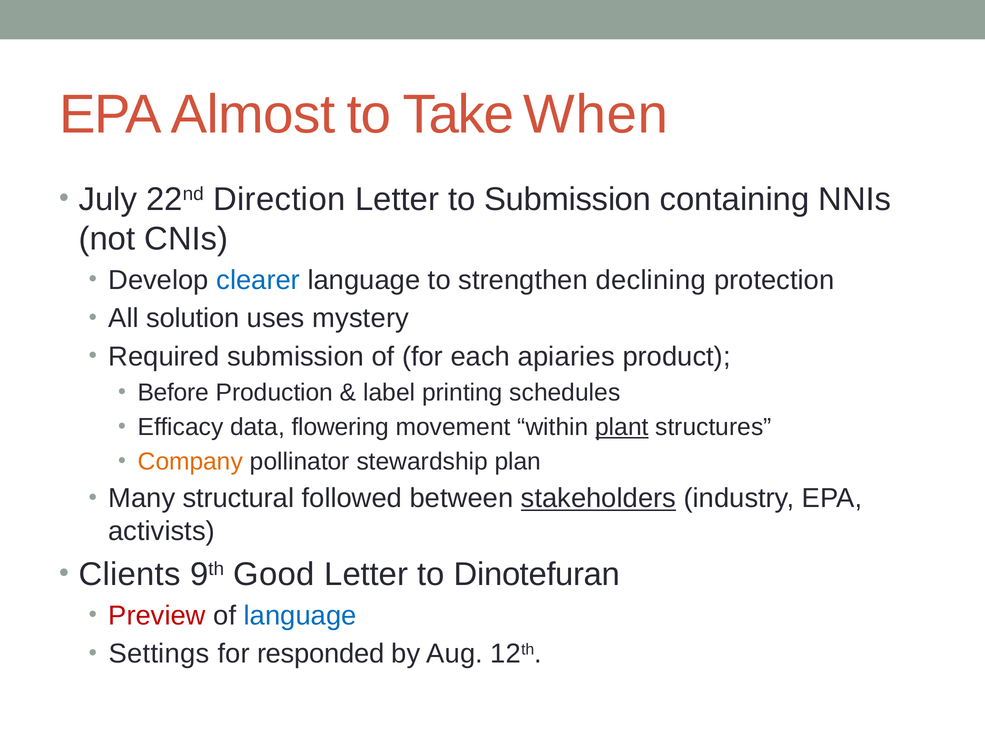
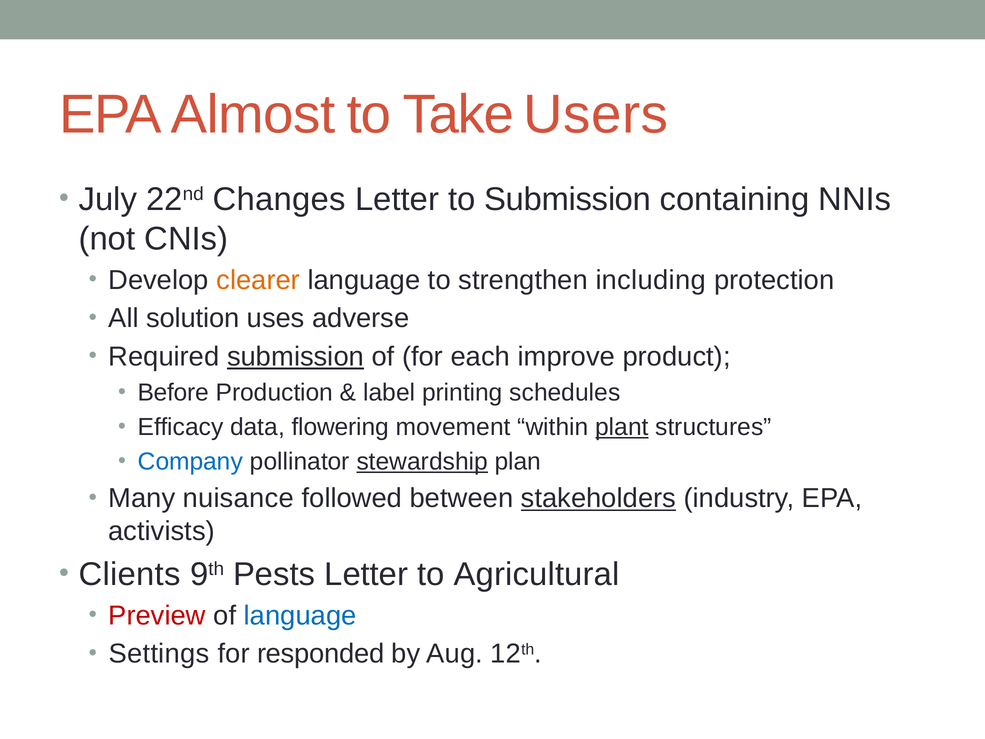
When: When -> Users
Direction: Direction -> Changes
clearer colour: blue -> orange
declining: declining -> including
mystery: mystery -> adverse
submission at (296, 357) underline: none -> present
apiaries: apiaries -> improve
Company colour: orange -> blue
stewardship underline: none -> present
structural: structural -> nuisance
Good: Good -> Pests
Dinotefuran: Dinotefuran -> Agricultural
